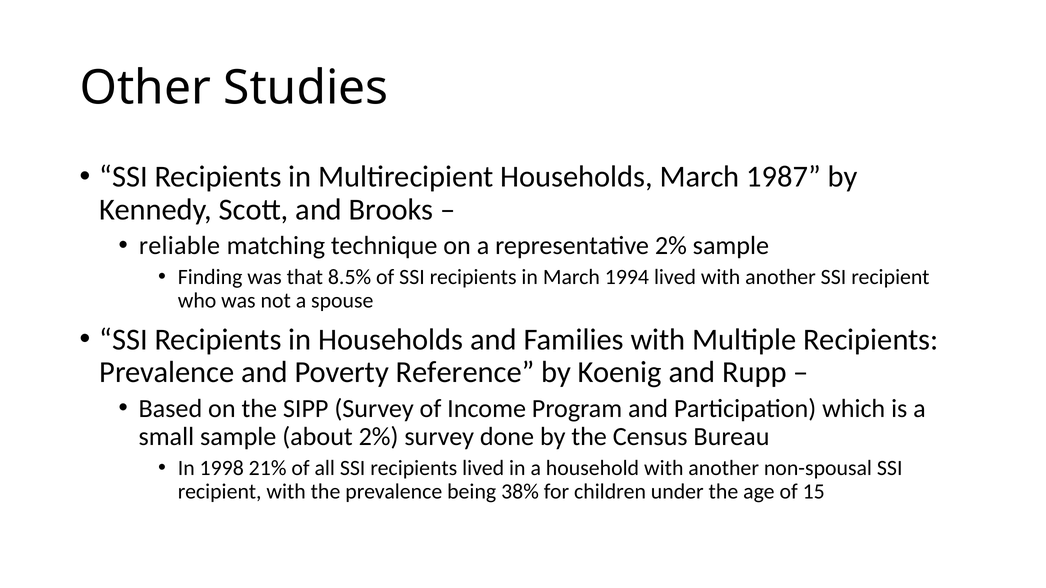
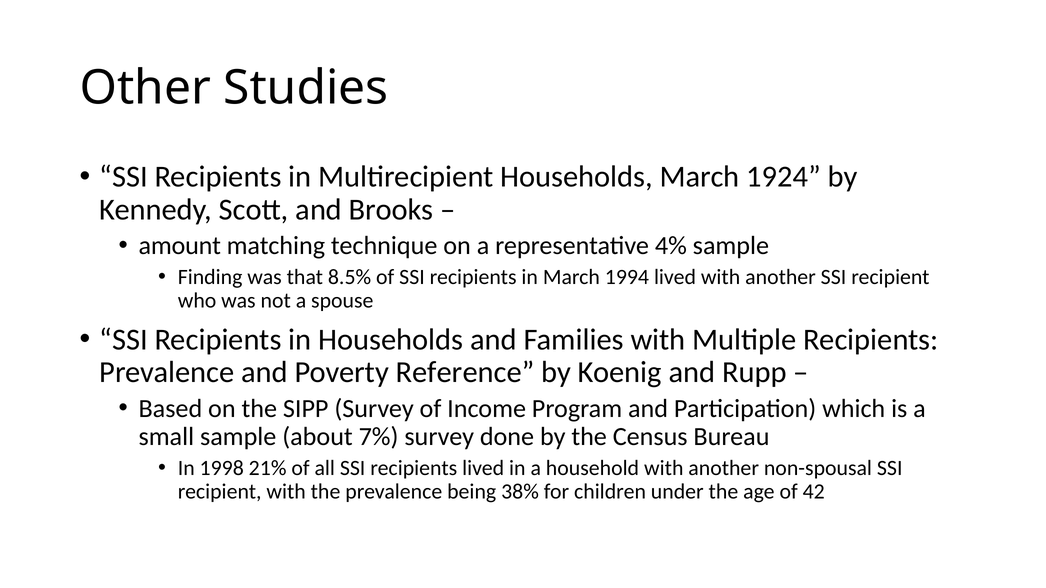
1987: 1987 -> 1924
reliable: reliable -> amount
representative 2%: 2% -> 4%
about 2%: 2% -> 7%
15: 15 -> 42
